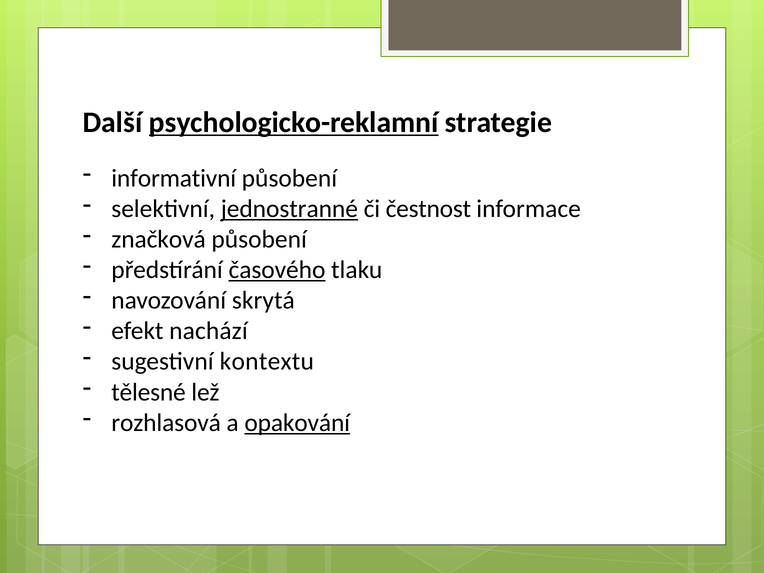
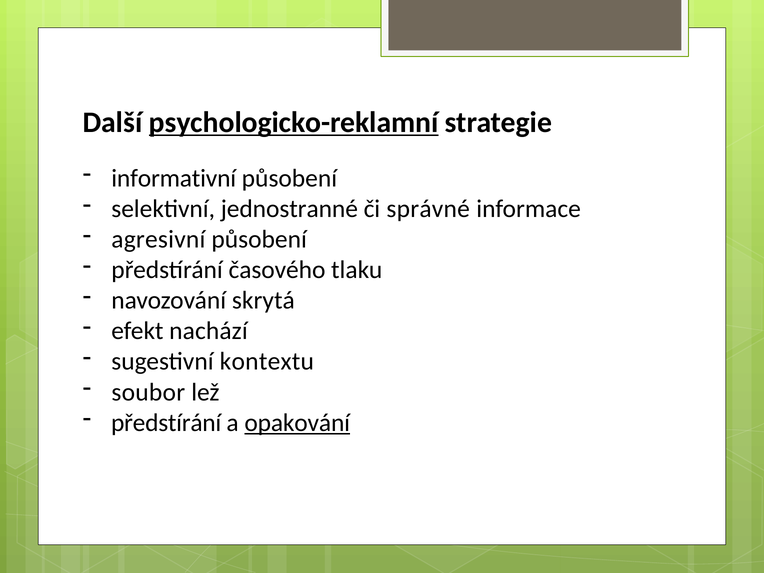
jednostranné underline: present -> none
čestnost: čestnost -> správné
značková: značková -> agresivní
časového underline: present -> none
tělesné: tělesné -> soubor
rozhlasová at (166, 423): rozhlasová -> předstírání
